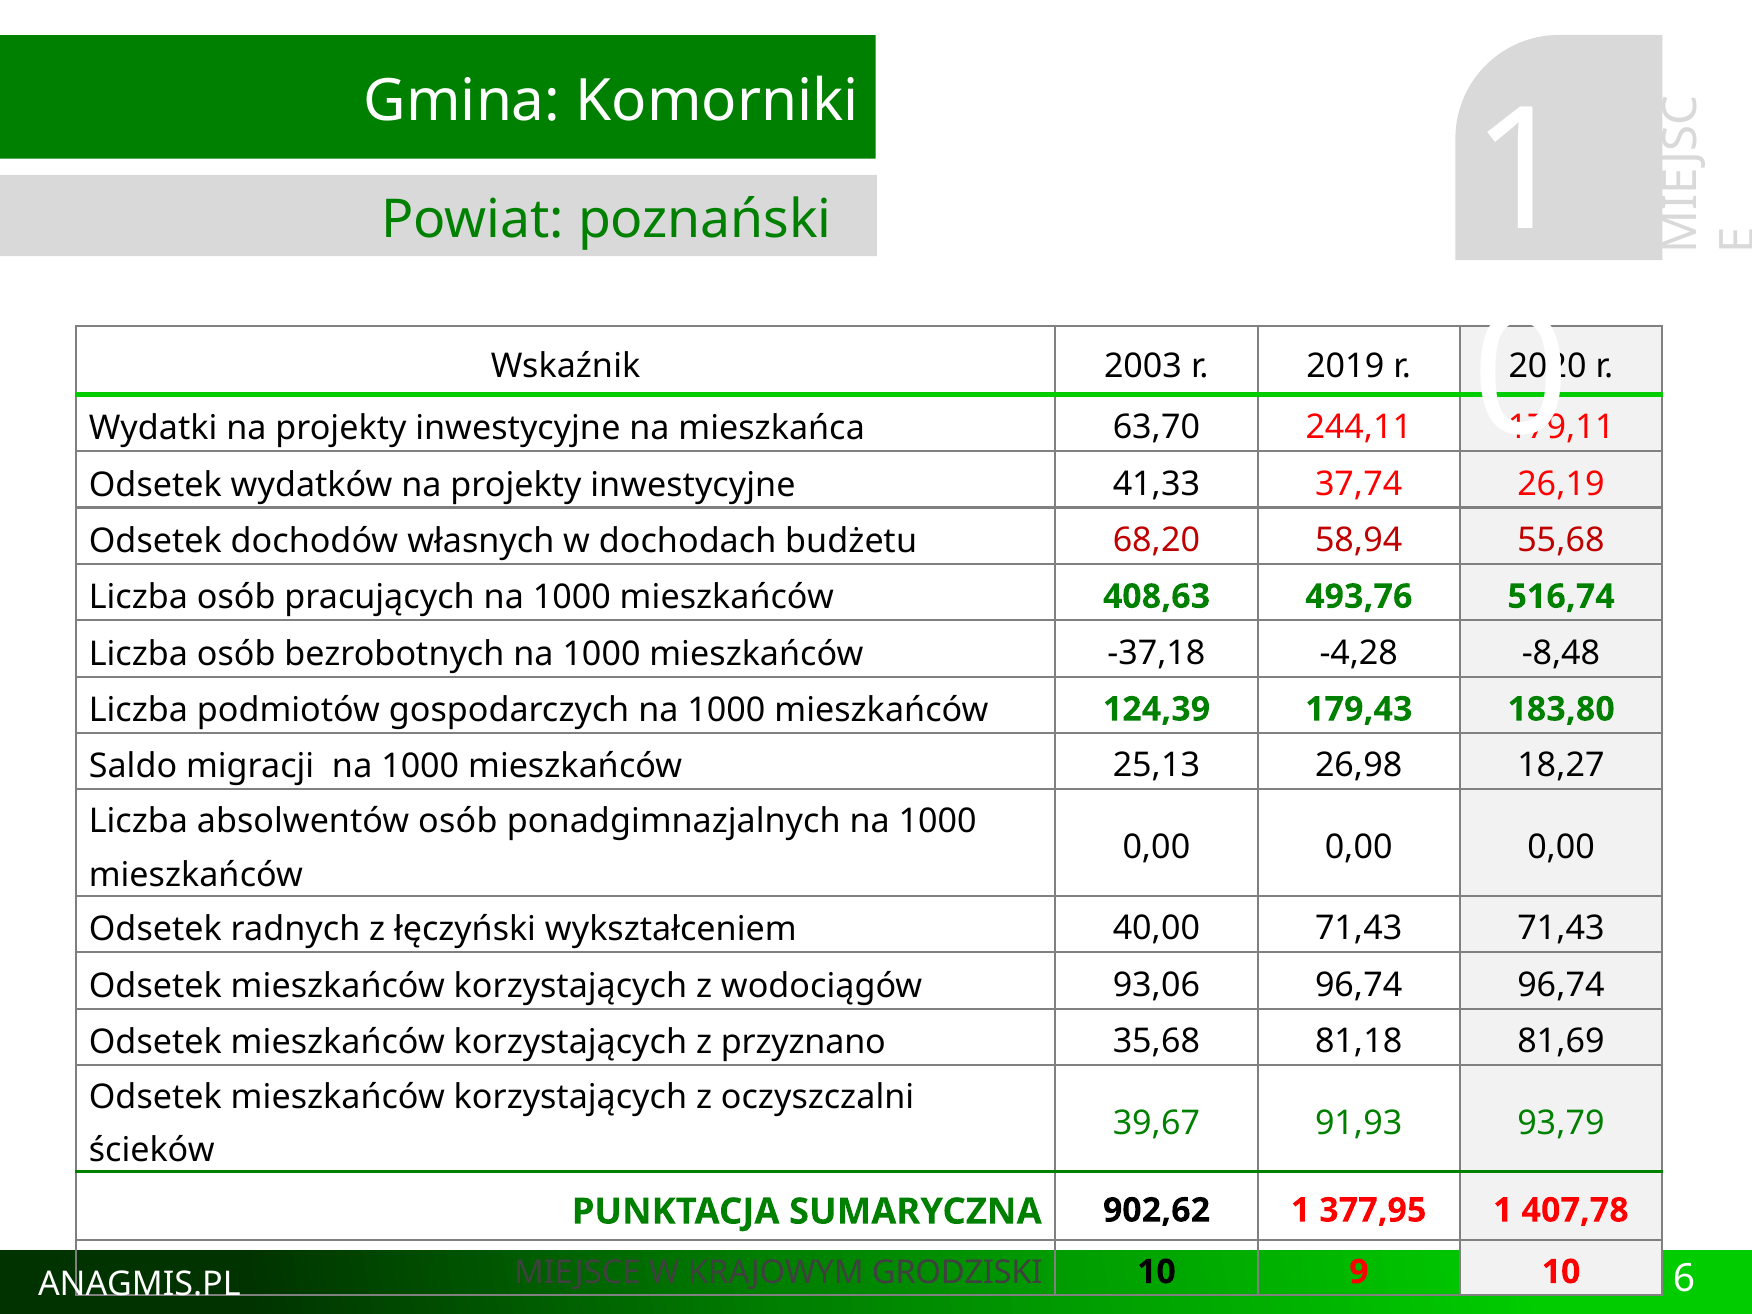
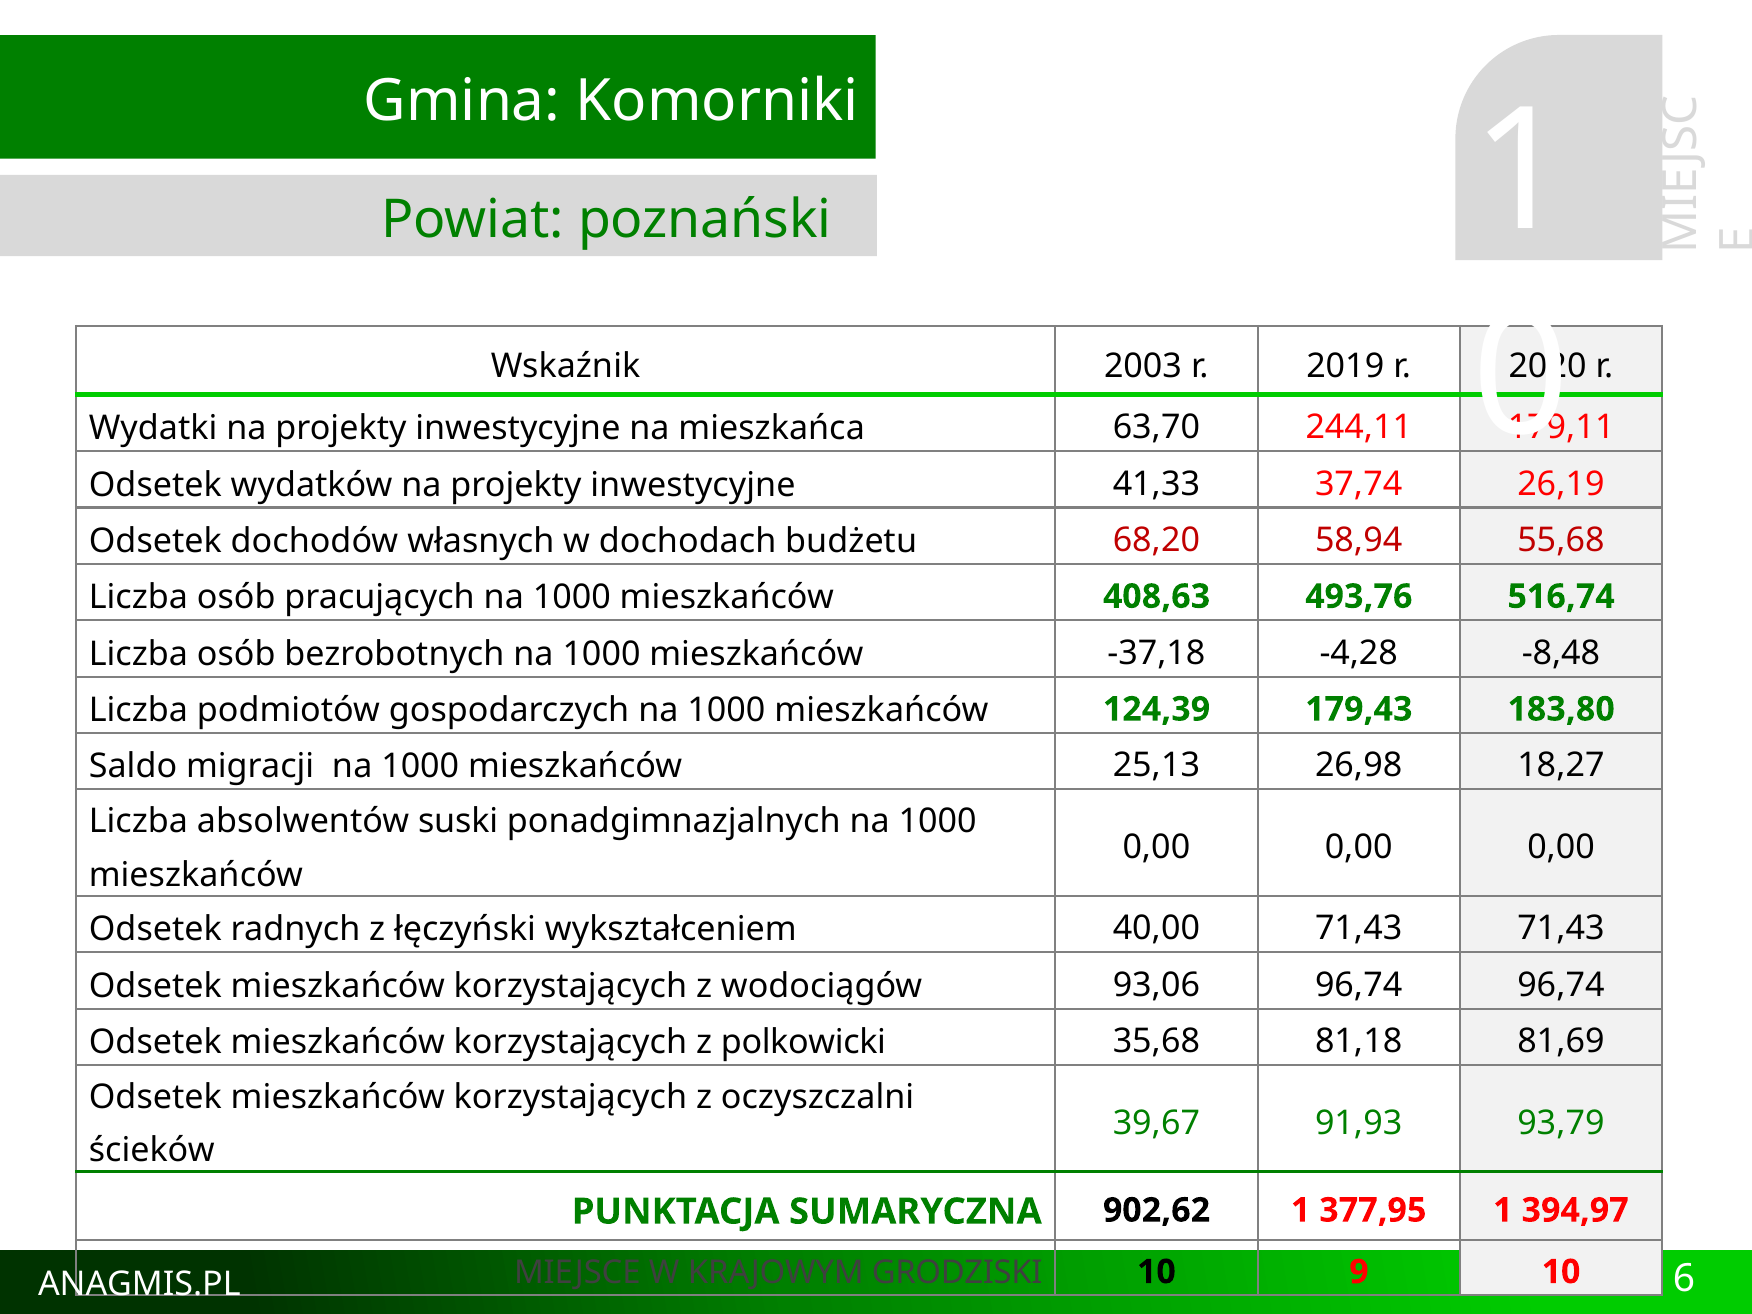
absolwentów osób: osób -> suski
przyznano: przyznano -> polkowicki
407,78: 407,78 -> 394,97
